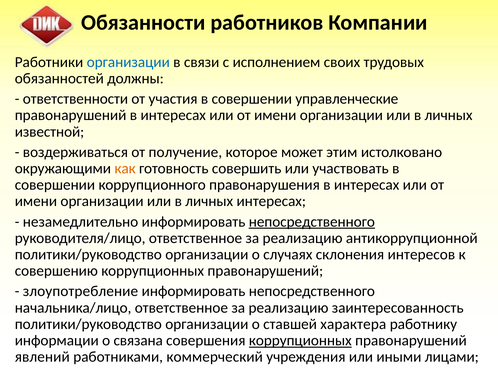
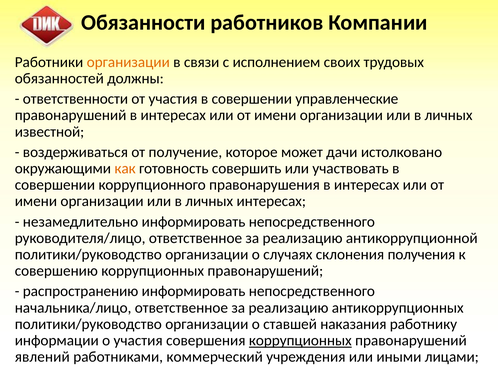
организации at (128, 62) colour: blue -> orange
этим: этим -> дачи
непосредственного at (312, 222) underline: present -> none
интересов: интересов -> получения
злоупотребление: злоупотребление -> распространению
заинтересованность: заинтересованность -> антикоррупционных
характера: характера -> наказания
о связана: связана -> участия
